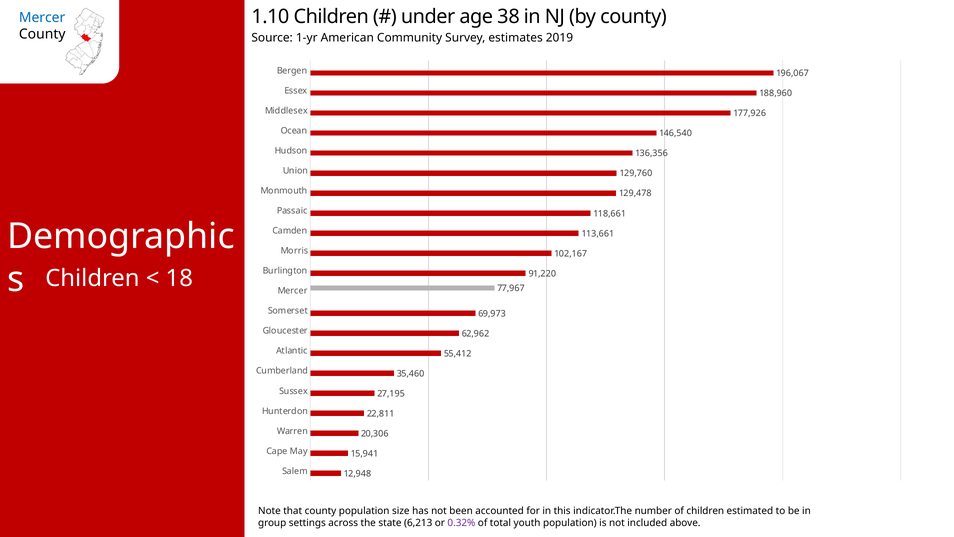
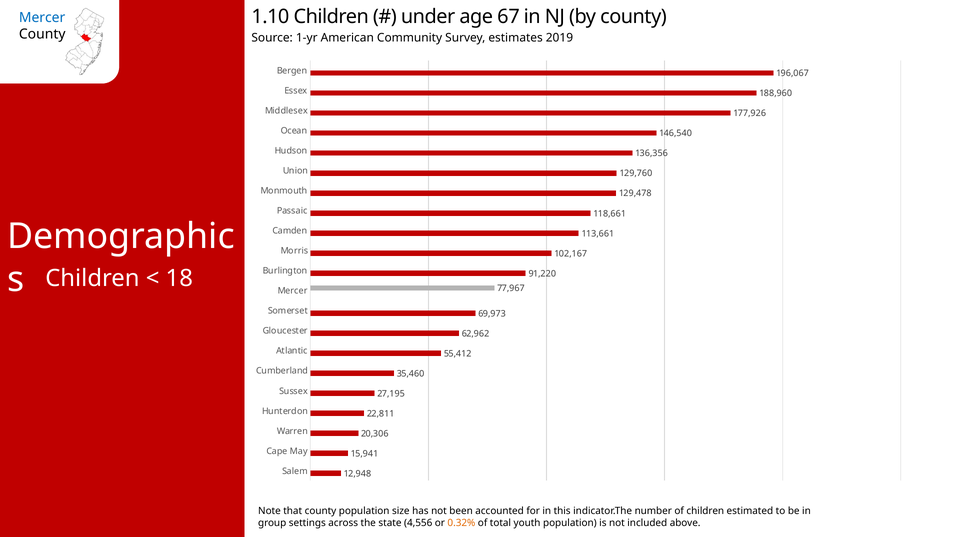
38: 38 -> 67
6,213: 6,213 -> 4,556
0.32% colour: purple -> orange
